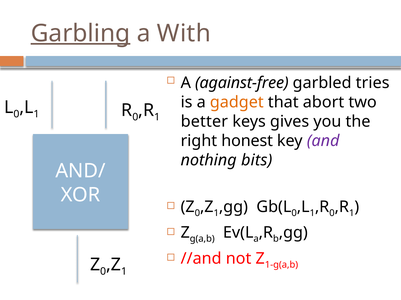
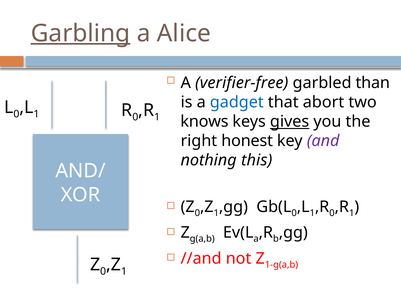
With: With -> Alice
against-free: against-free -> verifier-free
tries: tries -> than
gadget colour: orange -> blue
better: better -> knows
gives underline: none -> present
bits: bits -> this
